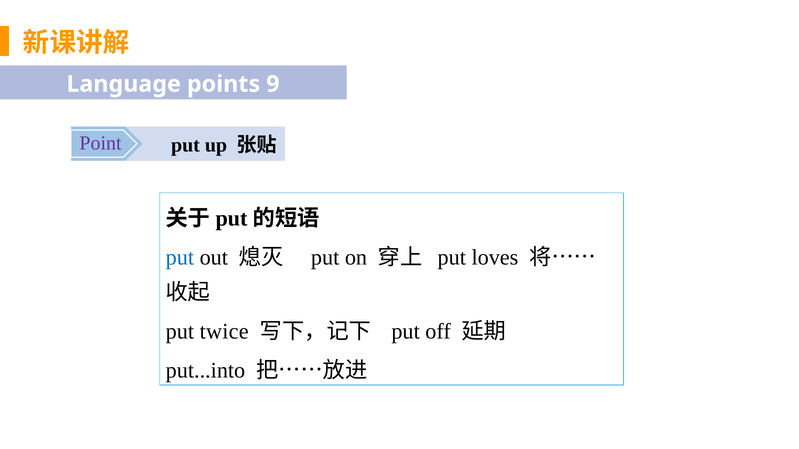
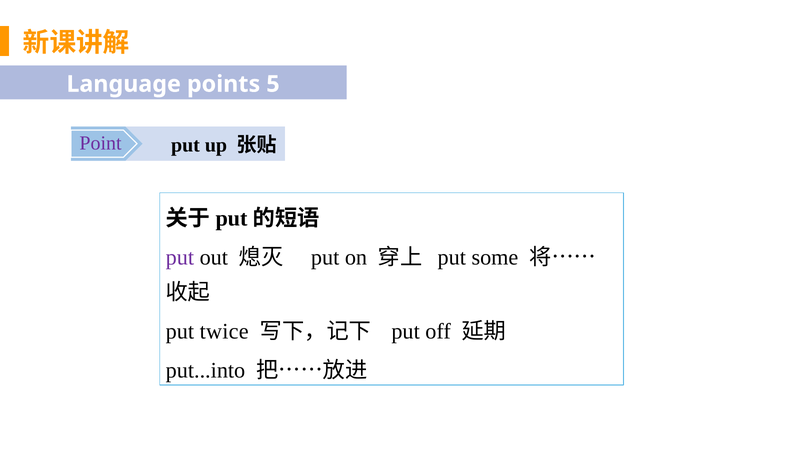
9: 9 -> 5
put at (180, 258) colour: blue -> purple
loves: loves -> some
